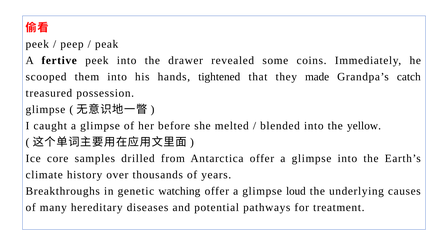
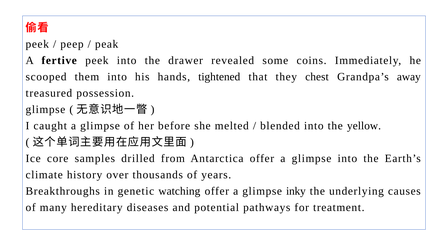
made: made -> chest
catch: catch -> away
loud: loud -> inky
